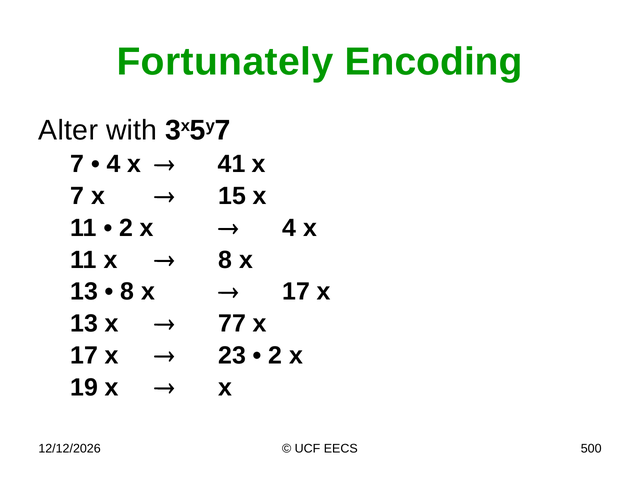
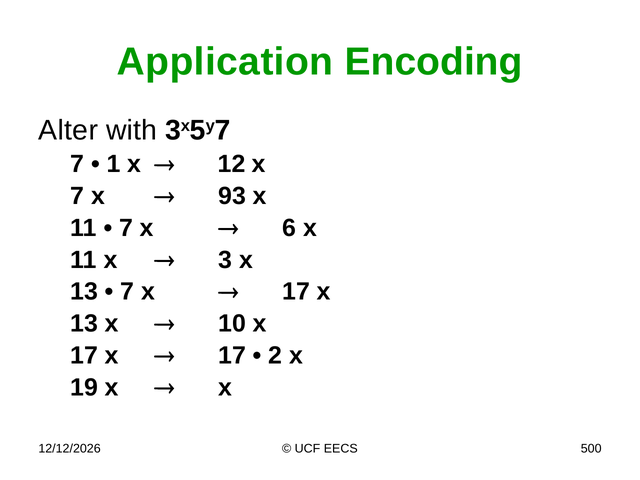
Fortunately: Fortunately -> Application
4 at (114, 164): 4 -> 1
41: 41 -> 12
15: 15 -> 93
2 at (126, 228): 2 -> 7
4 at (289, 228): 4 -> 6
8 at (225, 260): 8 -> 3
8 at (127, 292): 8 -> 7
77: 77 -> 10
23 at (232, 355): 23 -> 17
